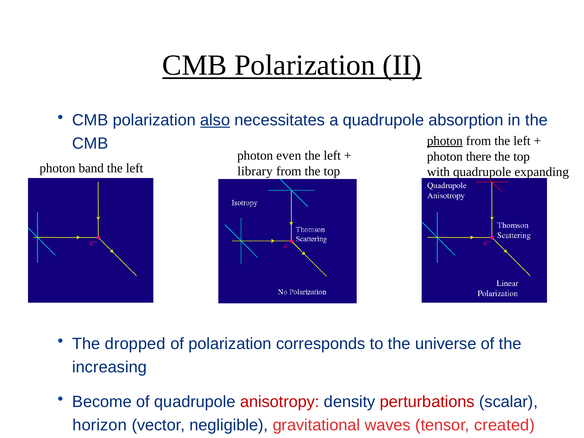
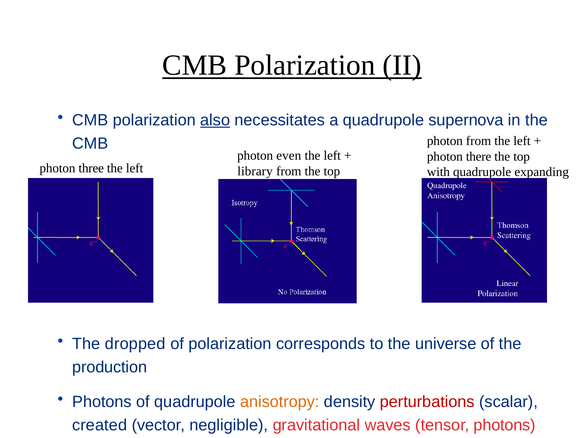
absorption: absorption -> supernova
photon at (445, 141) underline: present -> none
band: band -> three
increasing: increasing -> production
Become at (102, 402): Become -> Photons
anisotropy colour: red -> orange
horizon: horizon -> created
tensor created: created -> photons
